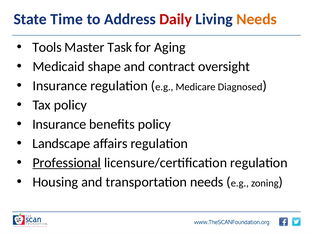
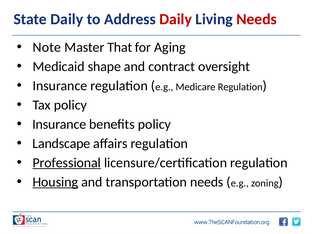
State Time: Time -> Daily
Needs at (257, 19) colour: orange -> red
Tools: Tools -> Note
Task: Task -> That
Medicare Diagnosed: Diagnosed -> Regulation
Housing underline: none -> present
